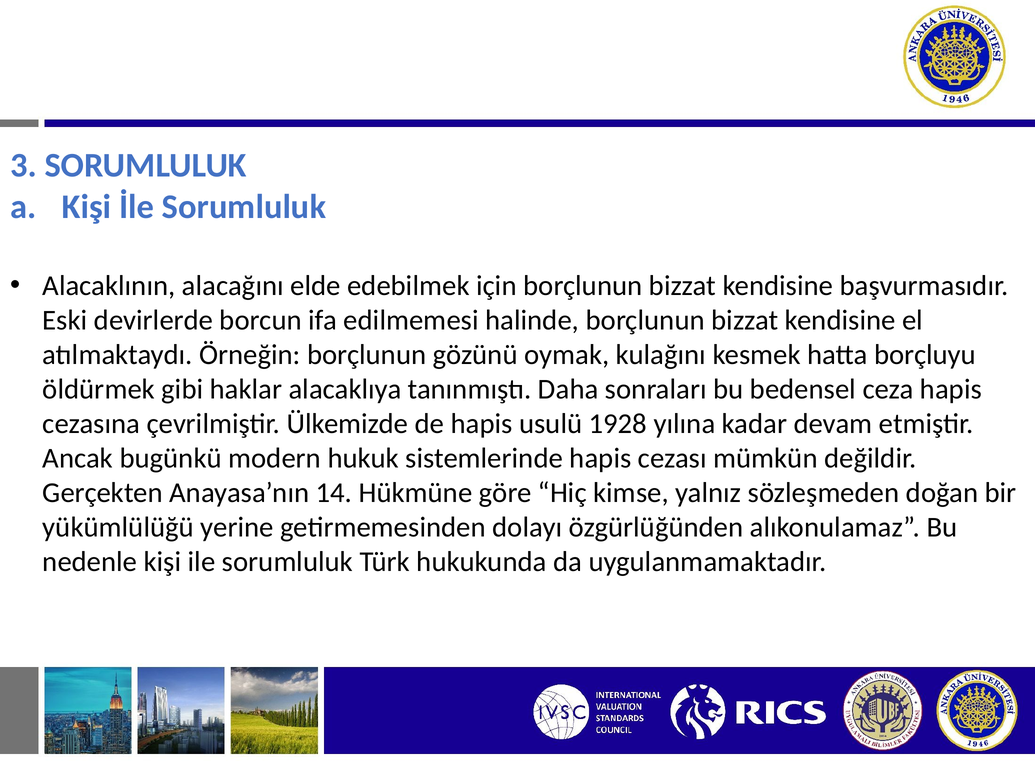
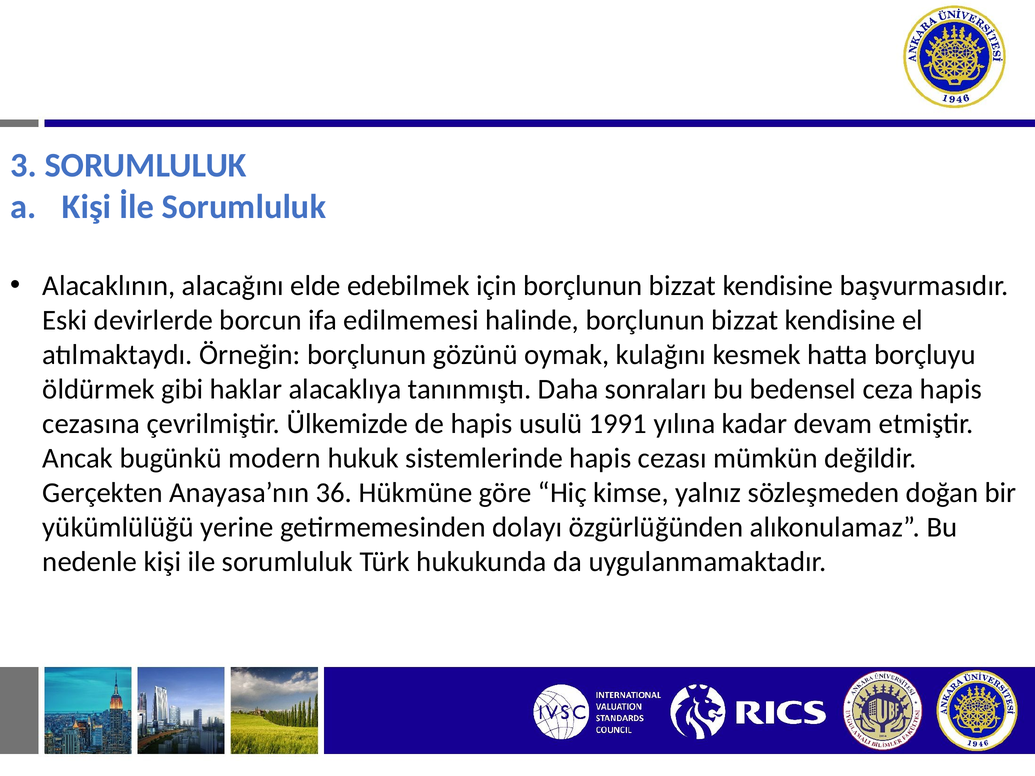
1928: 1928 -> 1991
14: 14 -> 36
